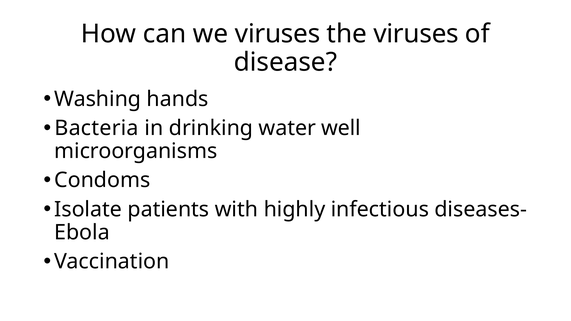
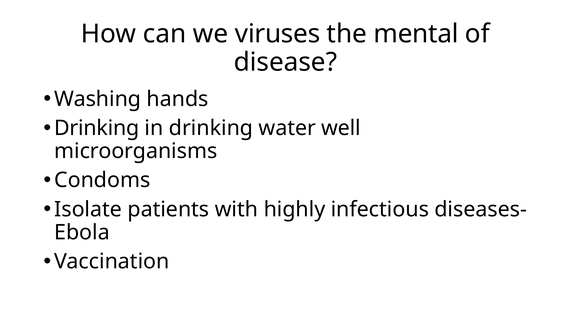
the viruses: viruses -> mental
Bacteria at (97, 128): Bacteria -> Drinking
